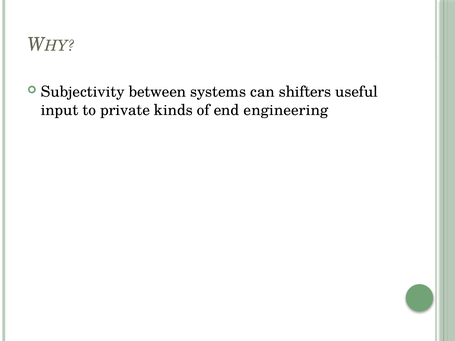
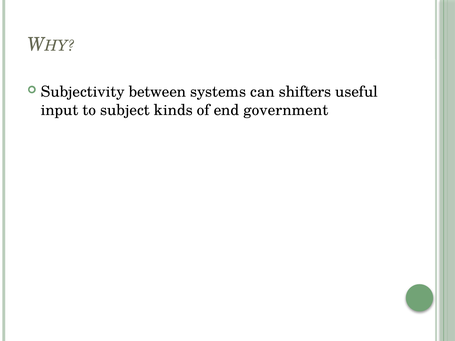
private: private -> subject
engineering: engineering -> government
